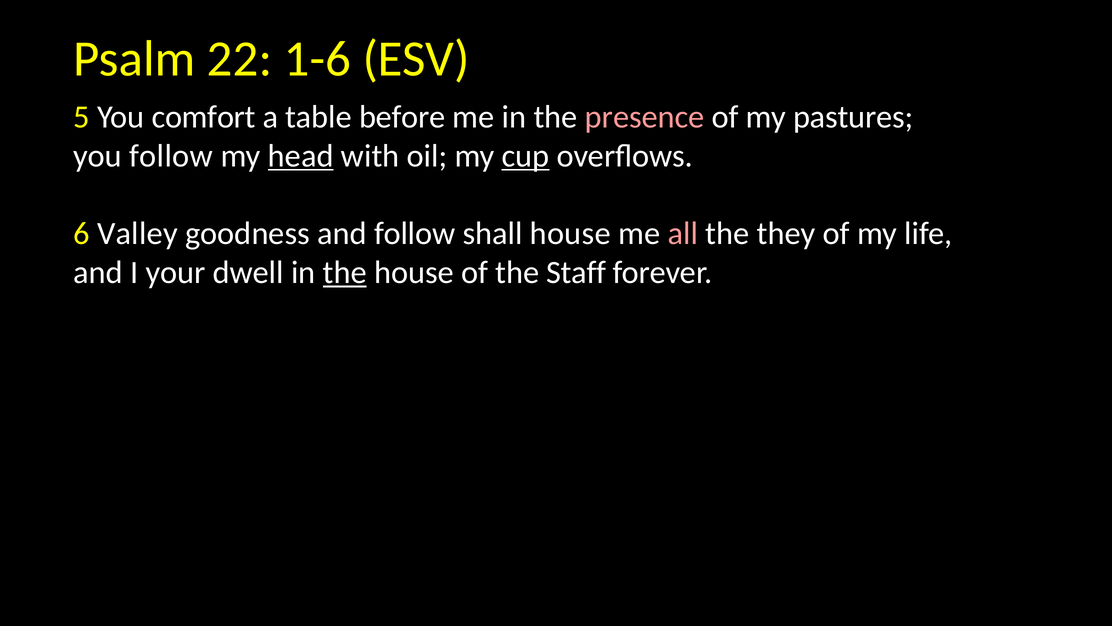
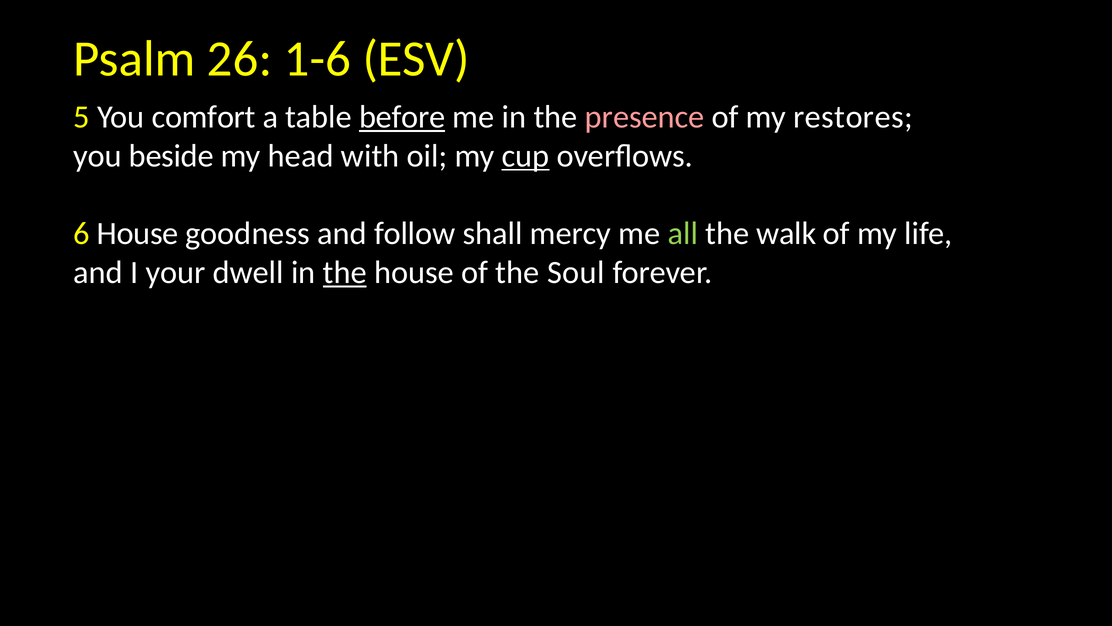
22: 22 -> 26
before underline: none -> present
pastures: pastures -> restores
you follow: follow -> beside
head underline: present -> none
6 Valley: Valley -> House
shall house: house -> mercy
all colour: pink -> light green
they: they -> walk
Staff: Staff -> Soul
